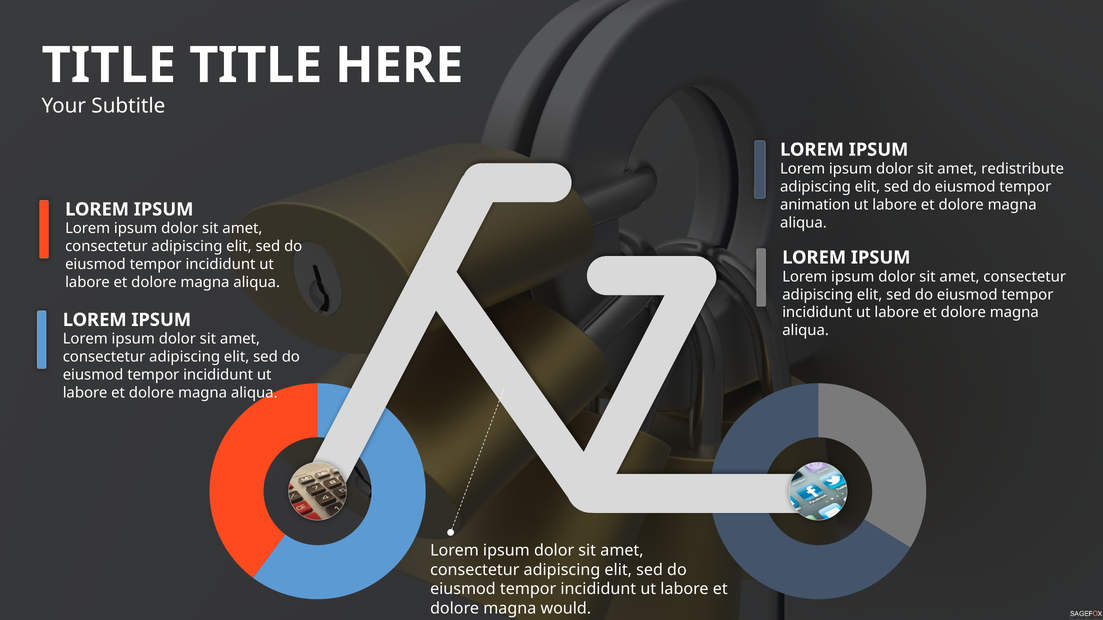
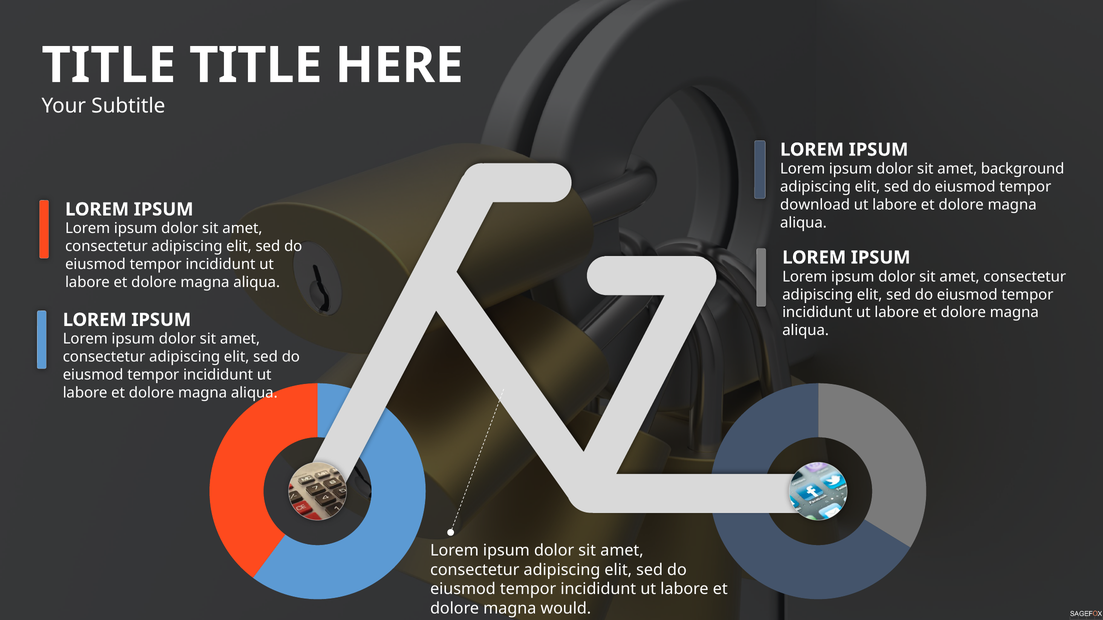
redistribute: redistribute -> background
animation: animation -> download
